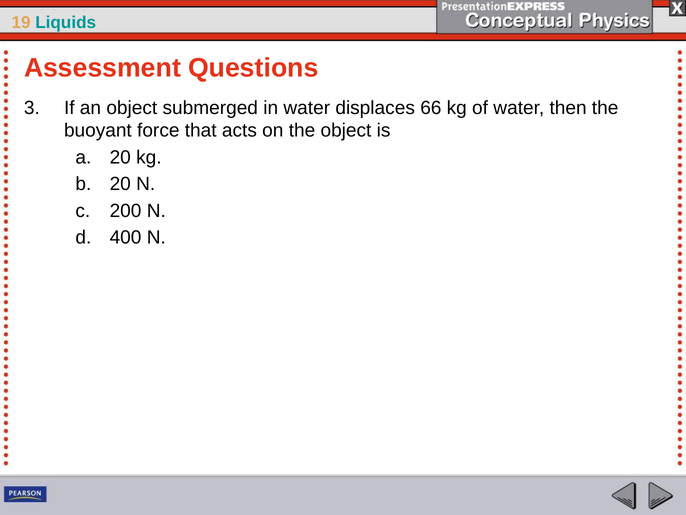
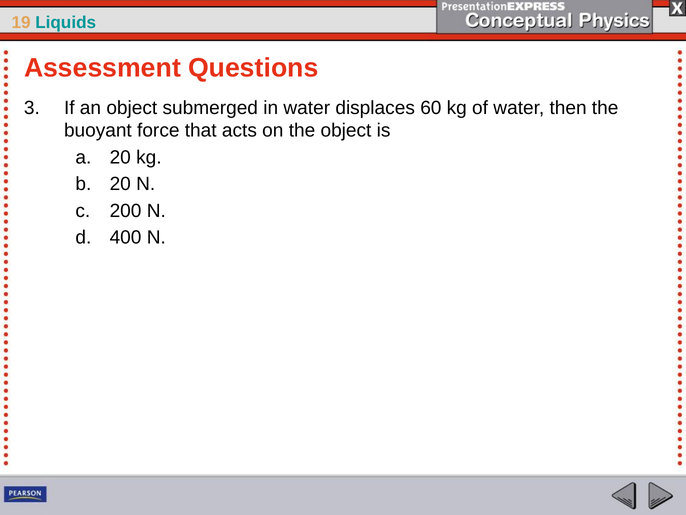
66: 66 -> 60
